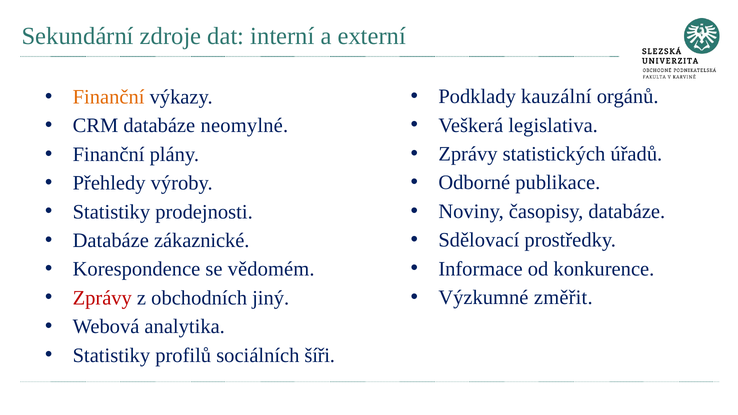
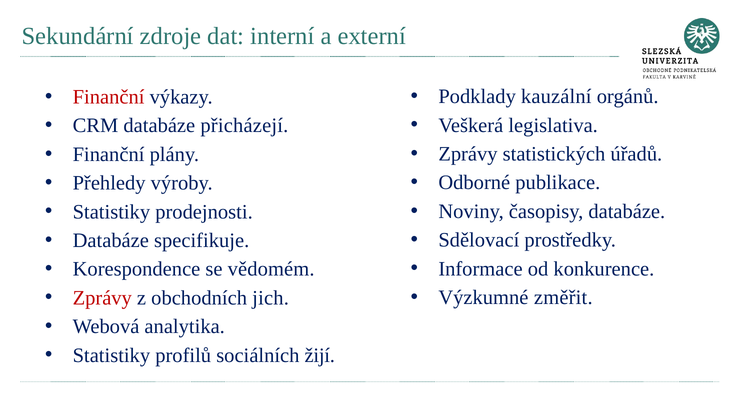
Finanční at (109, 97) colour: orange -> red
neomylné: neomylné -> přicházejí
zákaznické: zákaznické -> specifikuje
jiný: jiný -> jich
šíři: šíři -> žijí
